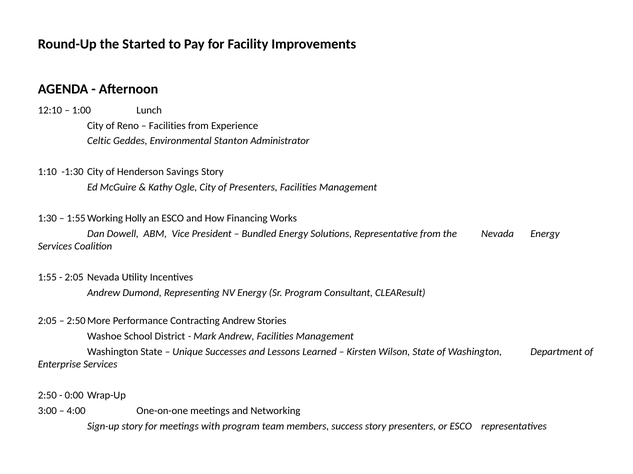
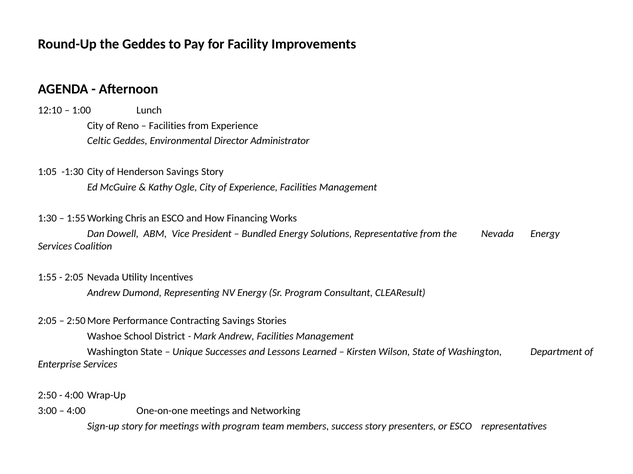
the Started: Started -> Geddes
Stanton: Stanton -> Director
1:10: 1:10 -> 1:05
of Presenters: Presenters -> Experience
Holly: Holly -> Chris
Contracting Andrew: Andrew -> Savings
0:00 at (74, 396): 0:00 -> 4:00
